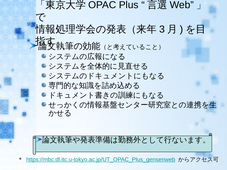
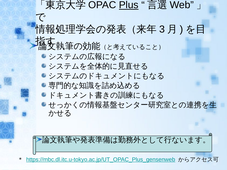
Plus underline: none -> present
